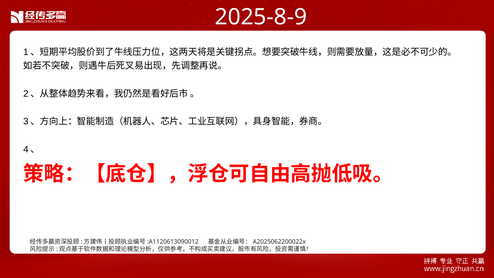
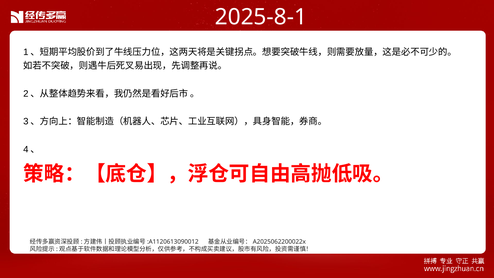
2025-8-9: 2025-8-9 -> 2025-8-1
